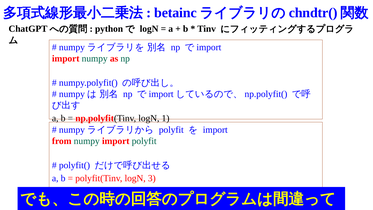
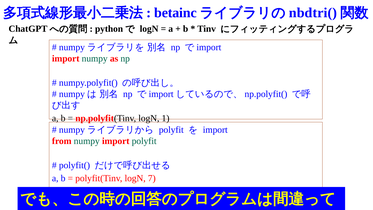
chndtr(: chndtr( -> nbdtri(
3: 3 -> 7
